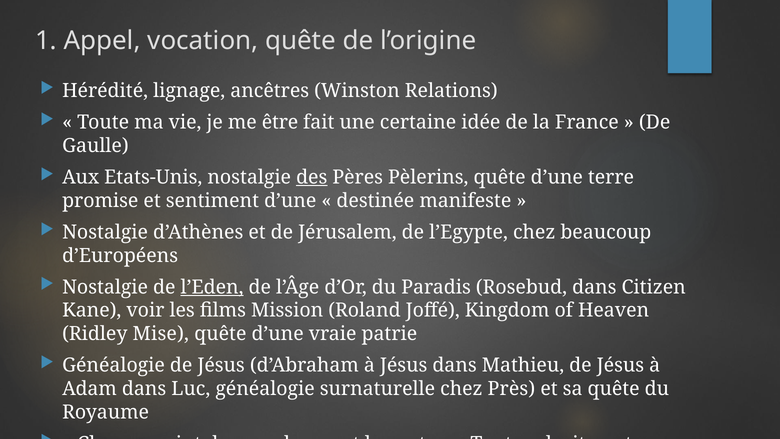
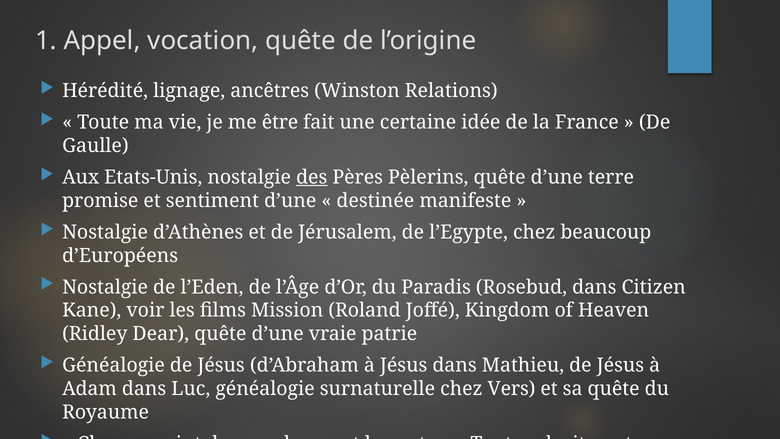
l’Eden underline: present -> none
Mise: Mise -> Dear
Près: Près -> Vers
